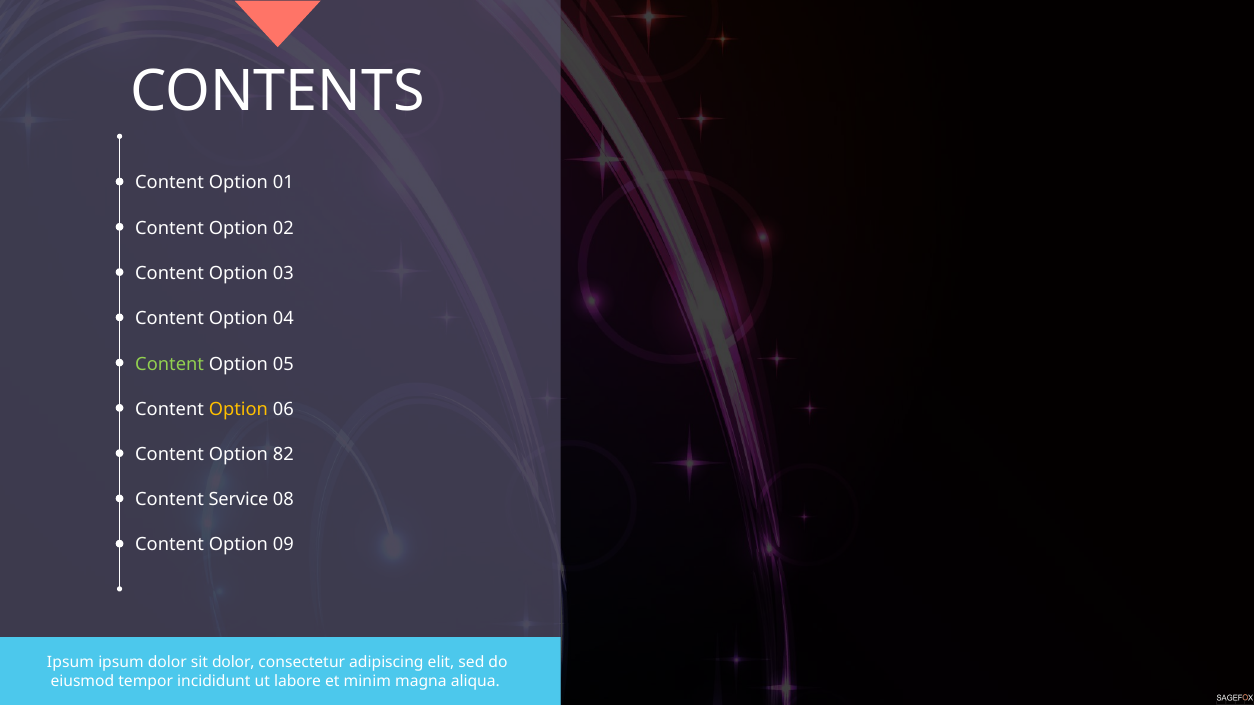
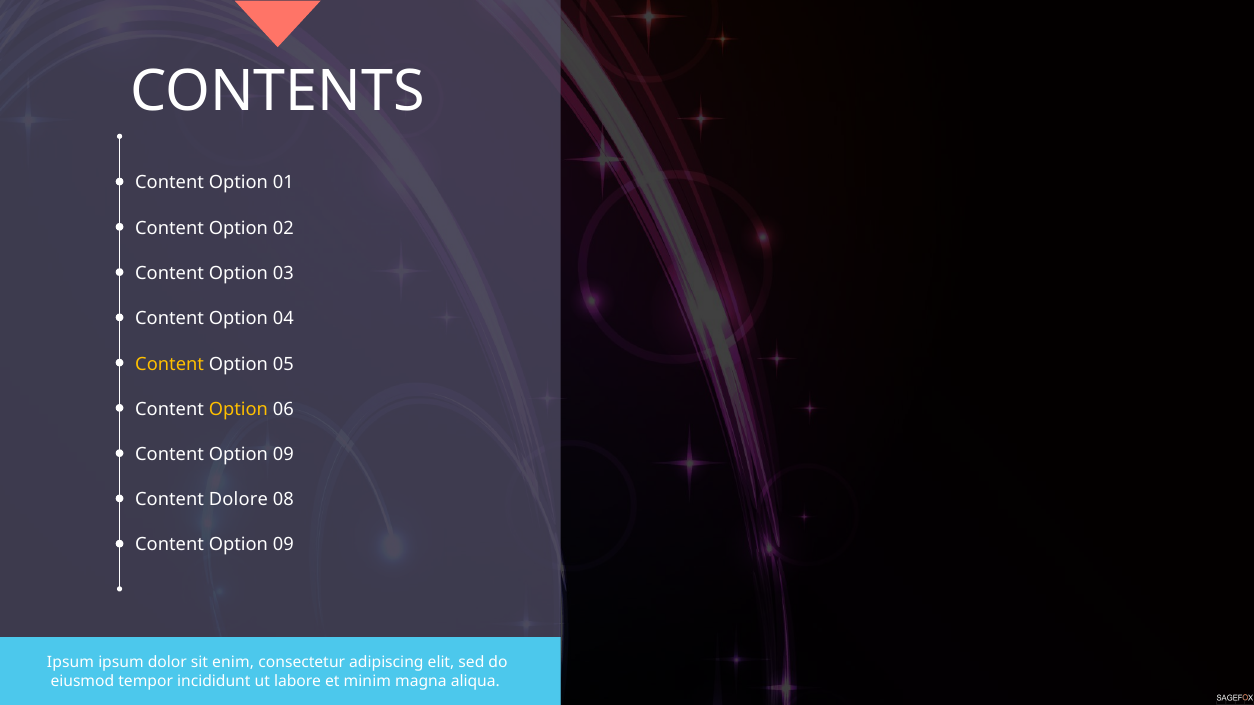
Content at (170, 364) colour: light green -> yellow
82 at (283, 455): 82 -> 09
Service: Service -> Dolore
sit dolor: dolor -> enim
